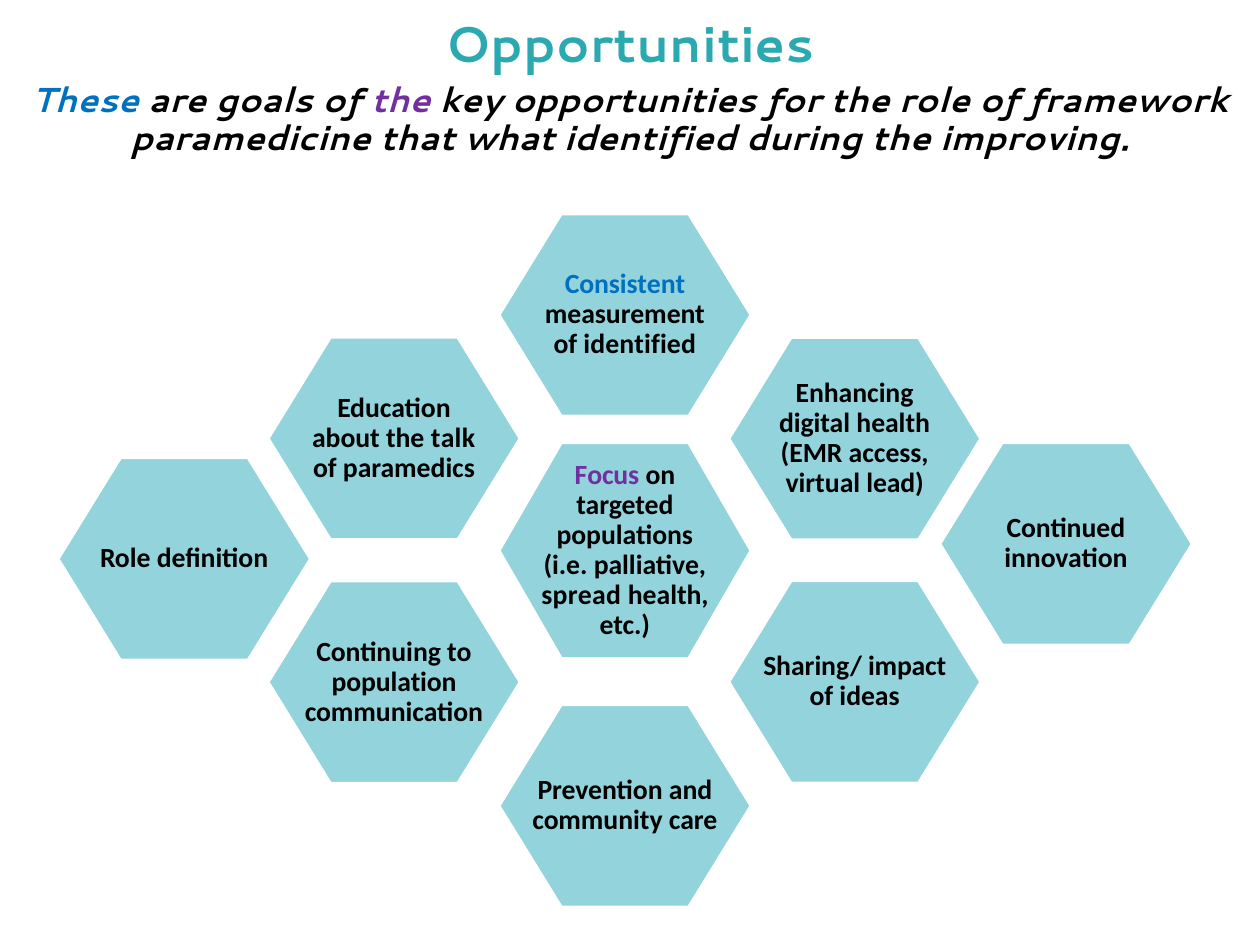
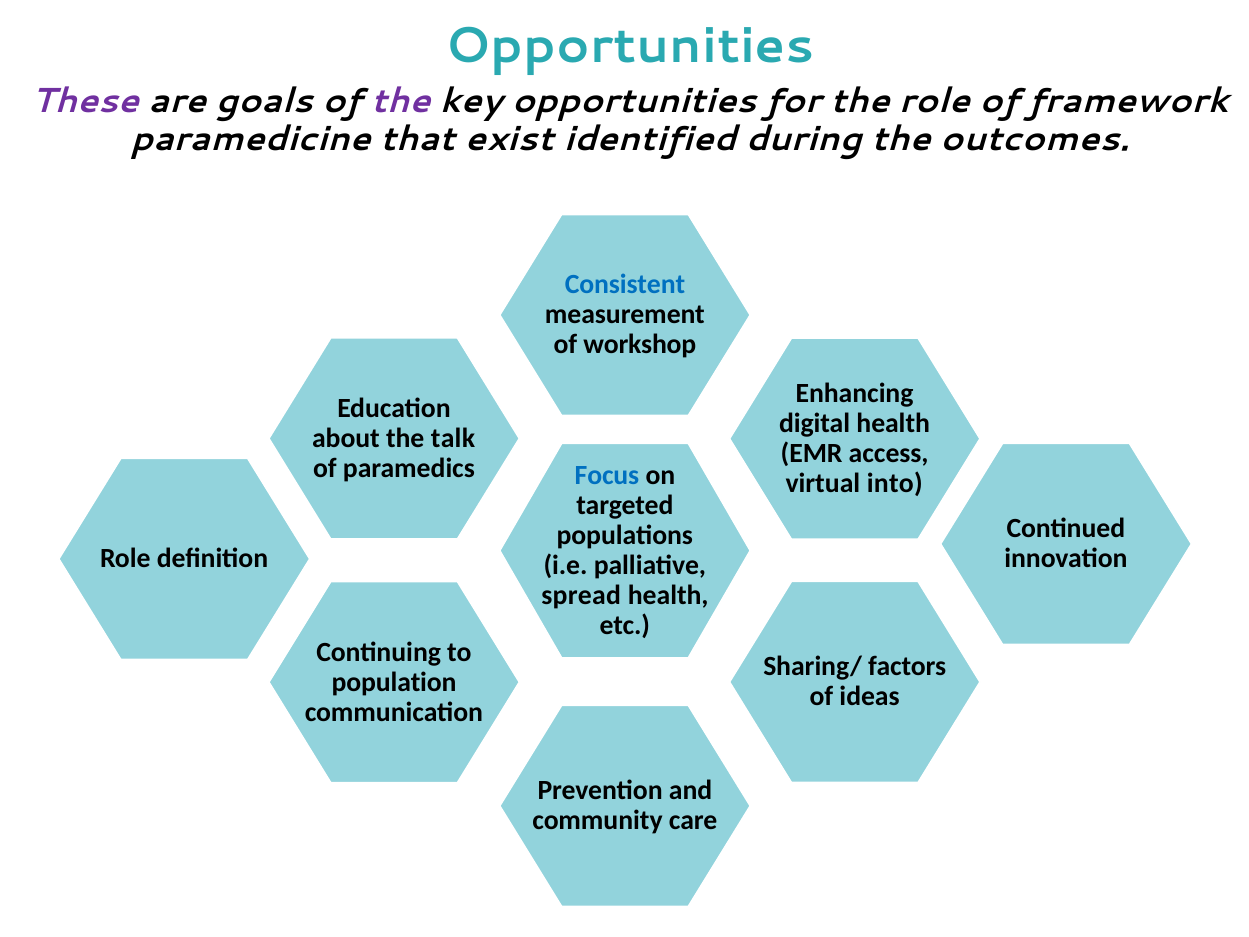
These colour: blue -> purple
what: what -> exist
improving: improving -> outcomes
of identified: identified -> workshop
Focus colour: purple -> blue
lead: lead -> into
impact: impact -> factors
